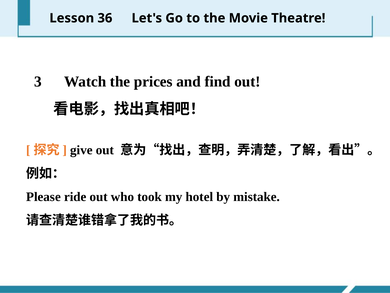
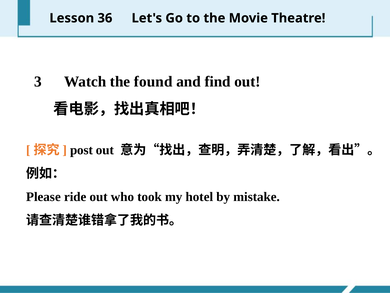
prices: prices -> found
give: give -> post
